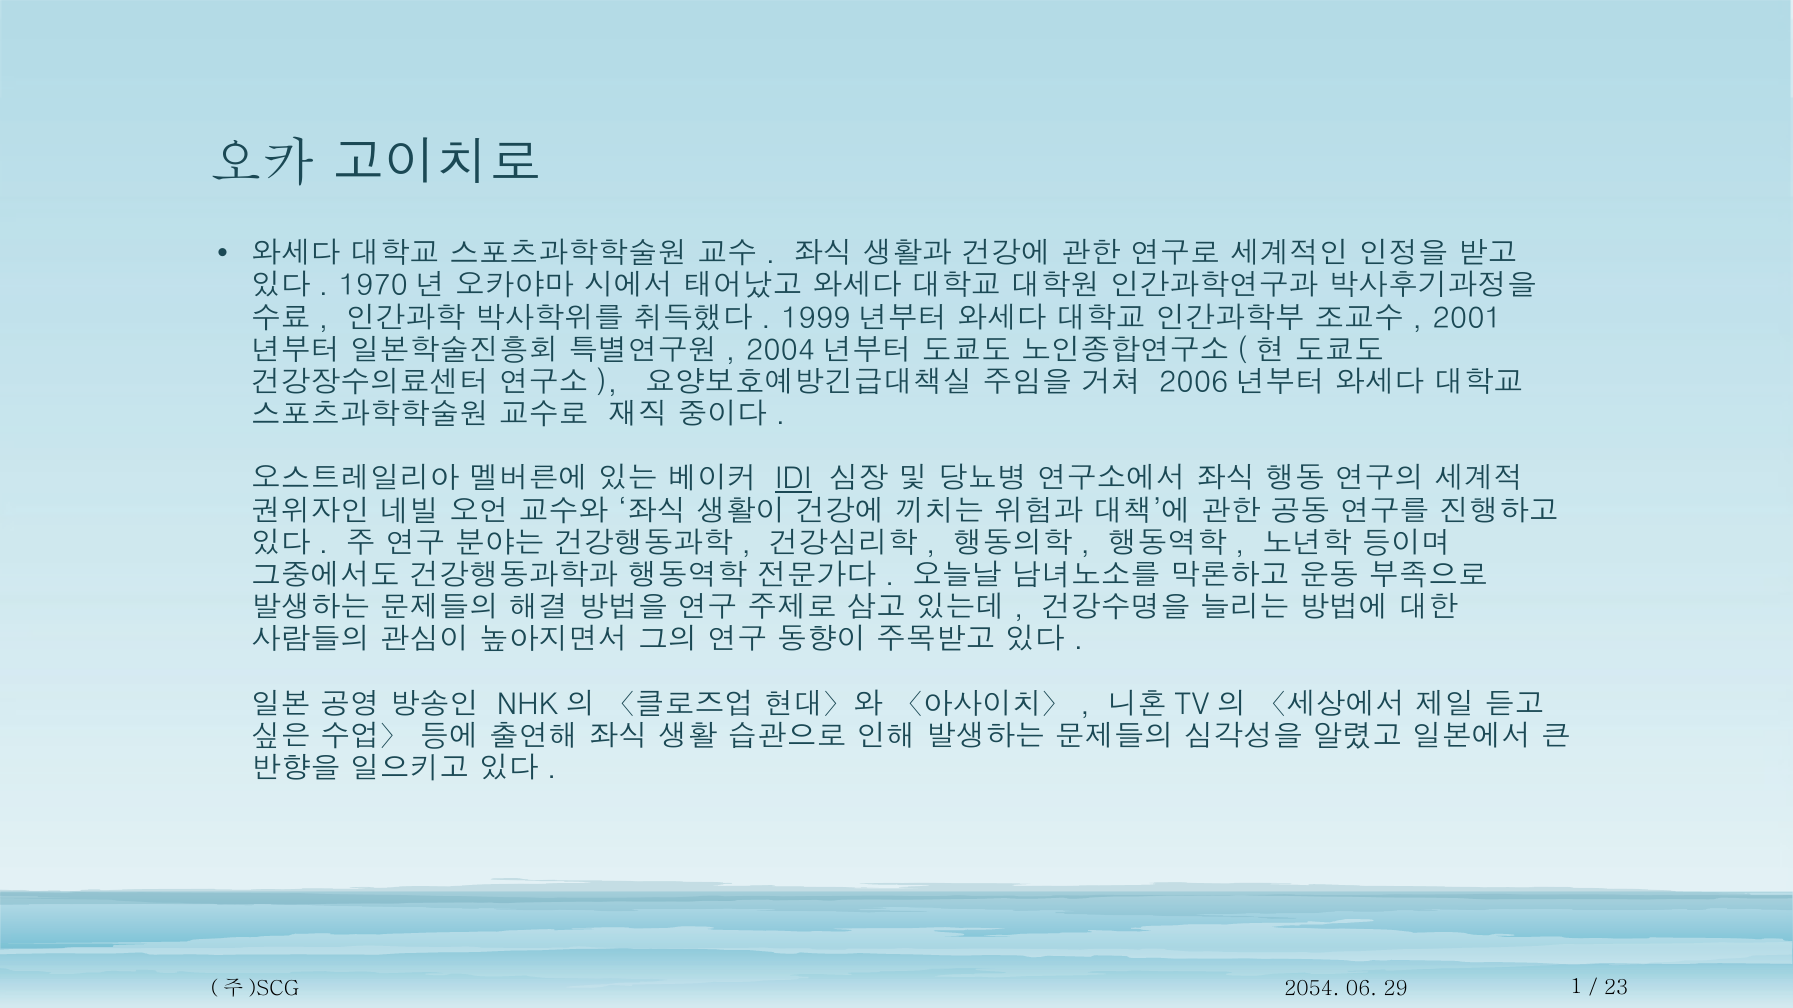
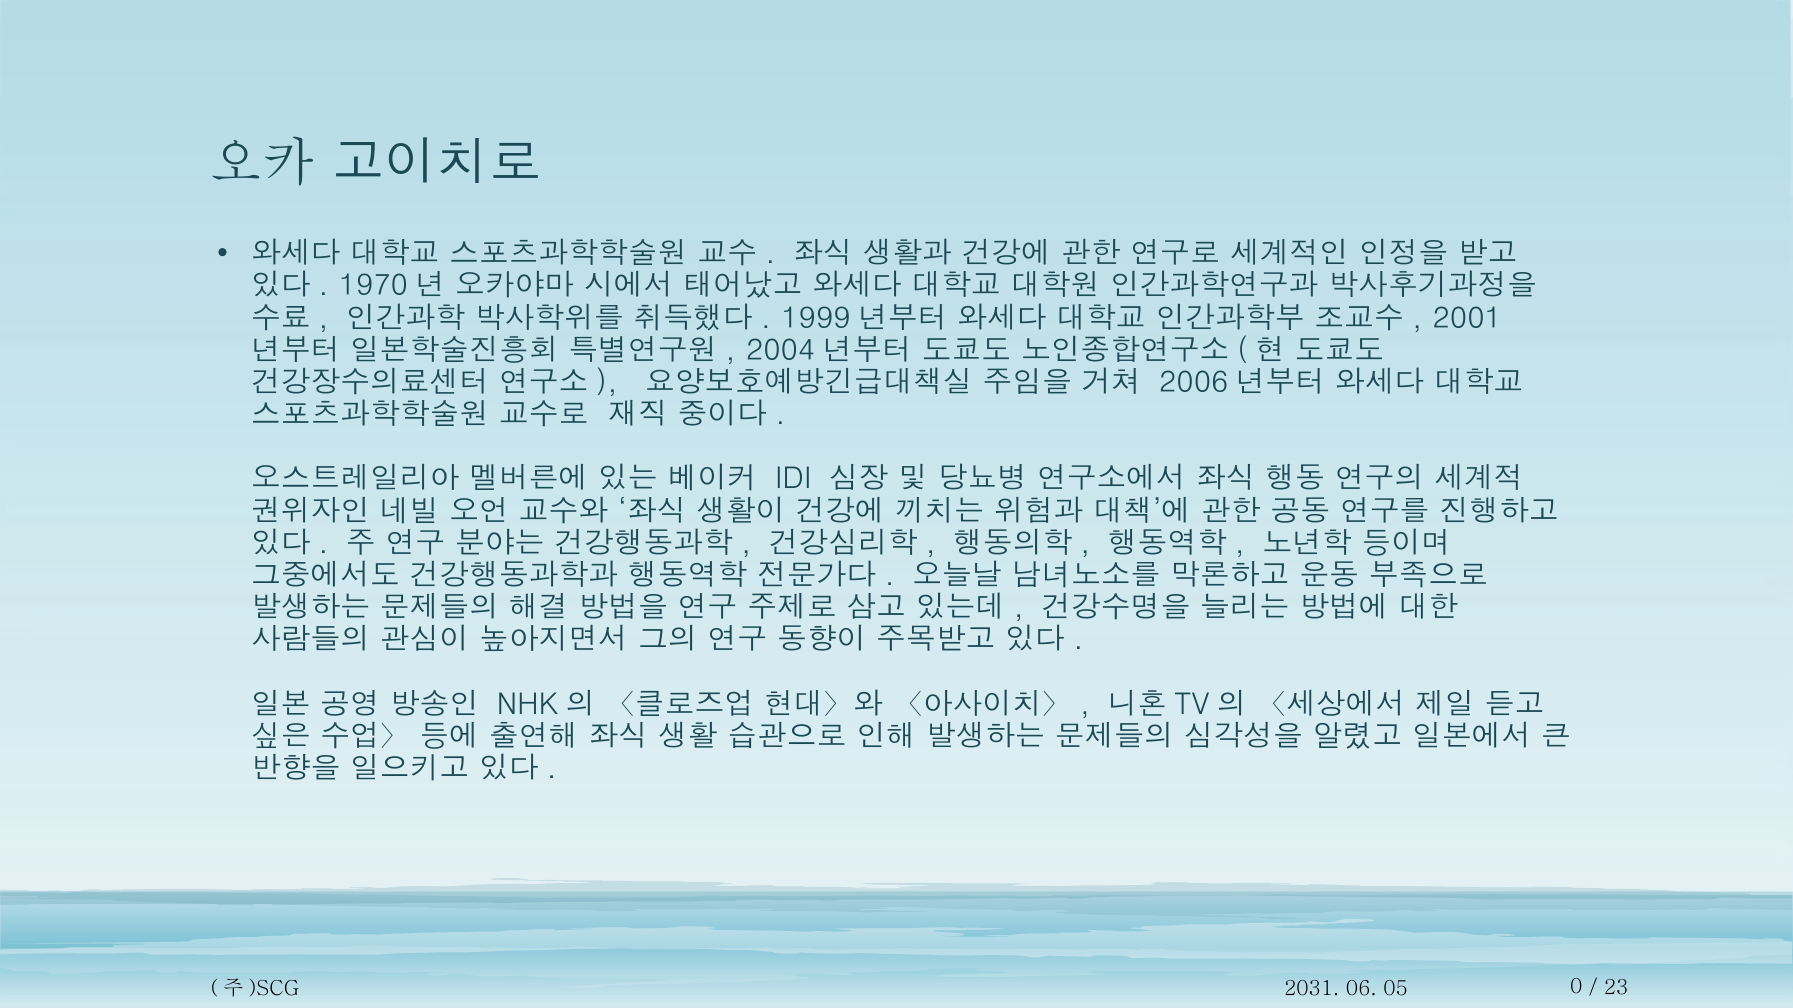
IDI underline: present -> none
2054: 2054 -> 2031
29: 29 -> 05
1: 1 -> 0
